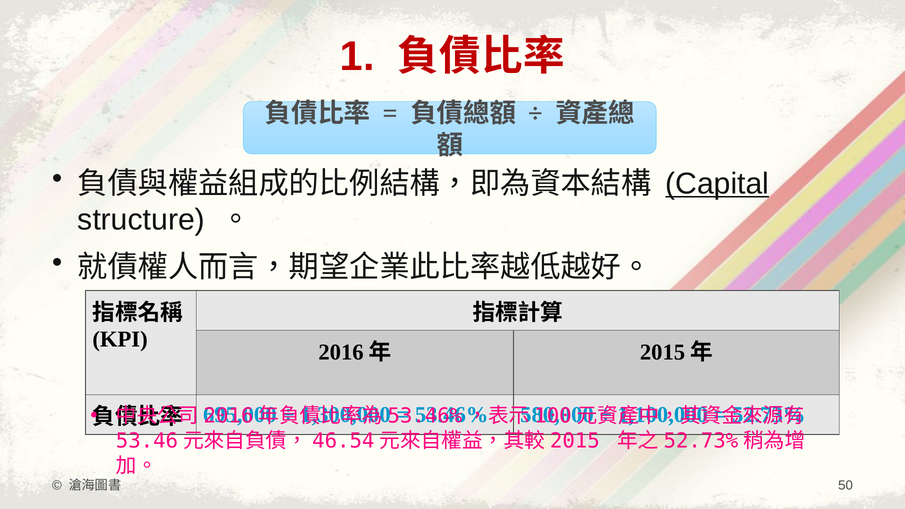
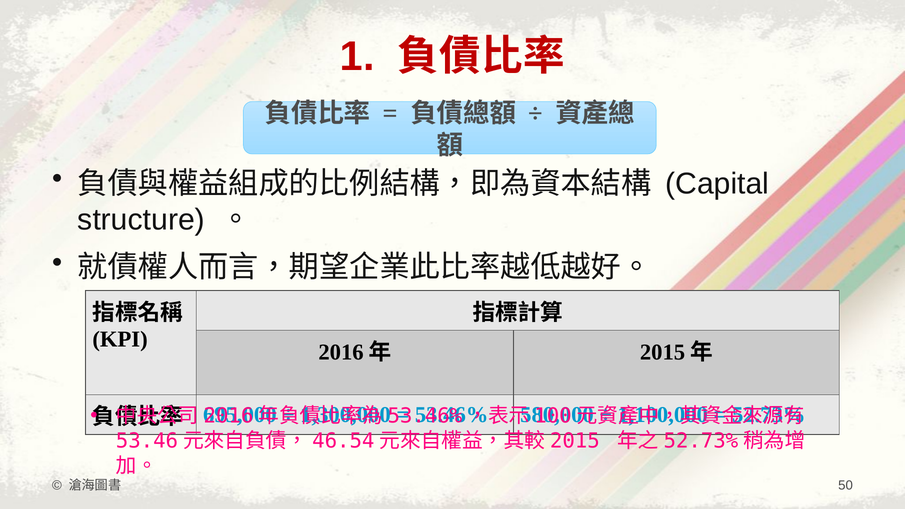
Capital underline: present -> none
